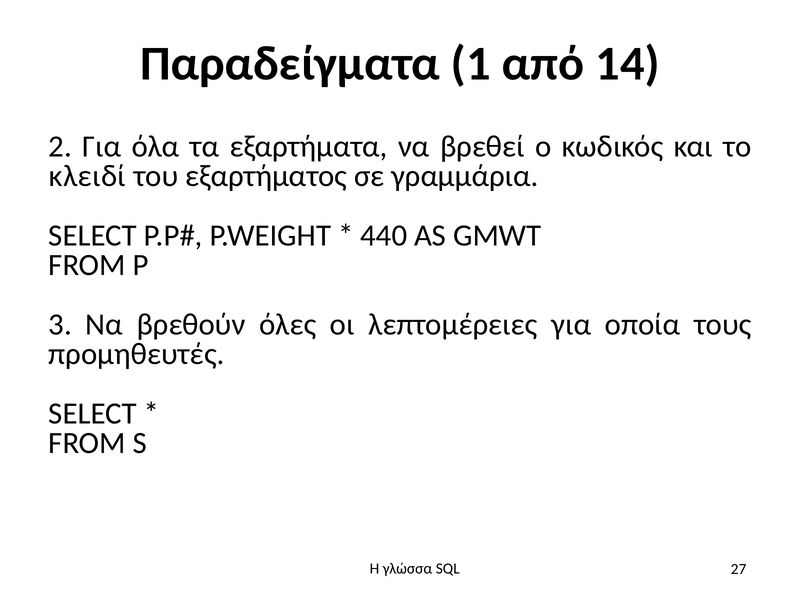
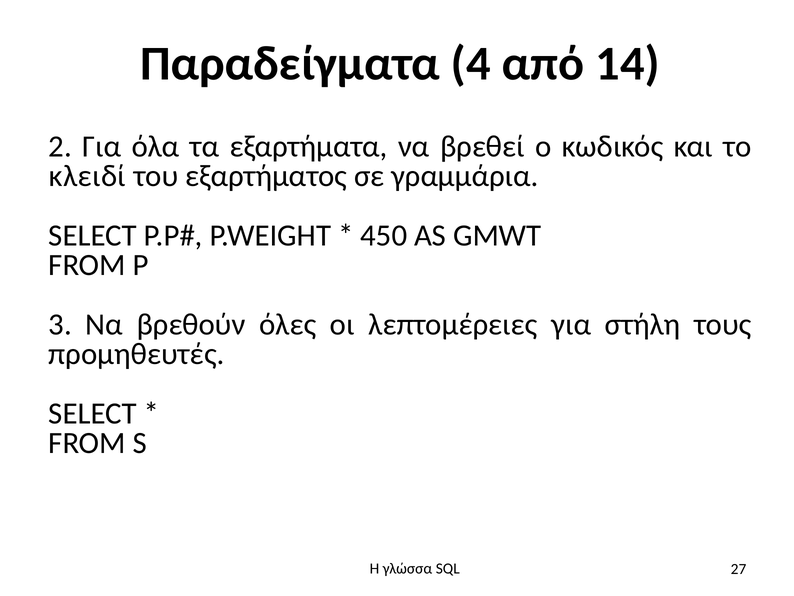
1: 1 -> 4
440: 440 -> 450
οποία: οποία -> στήλη
